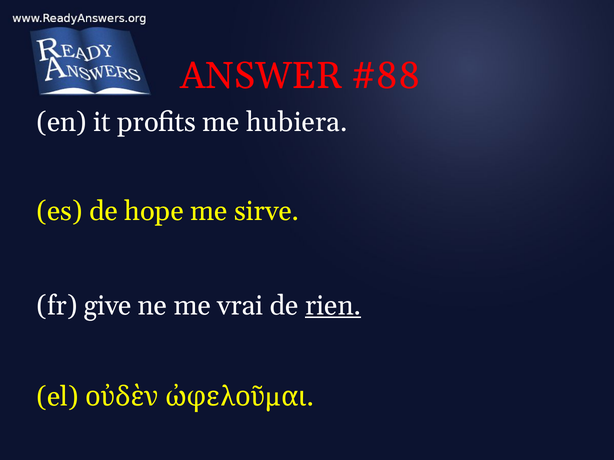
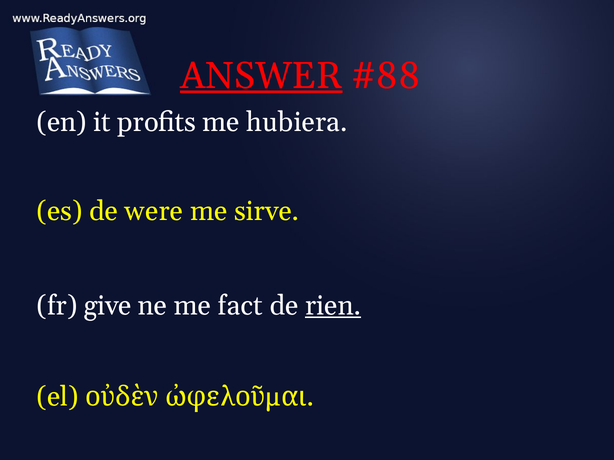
ANSWER underline: none -> present
hope: hope -> were
vrai: vrai -> fact
